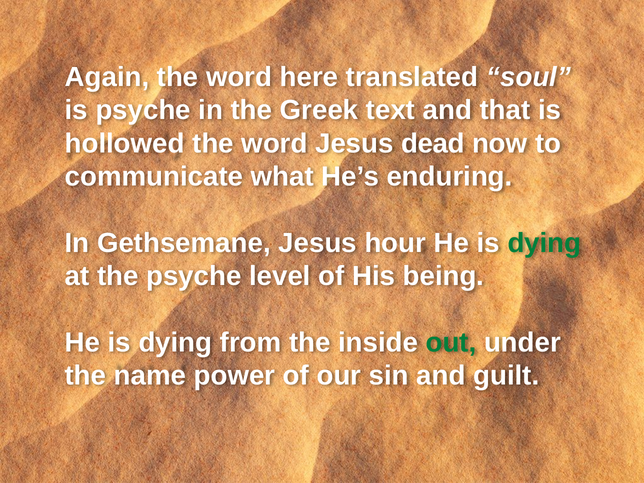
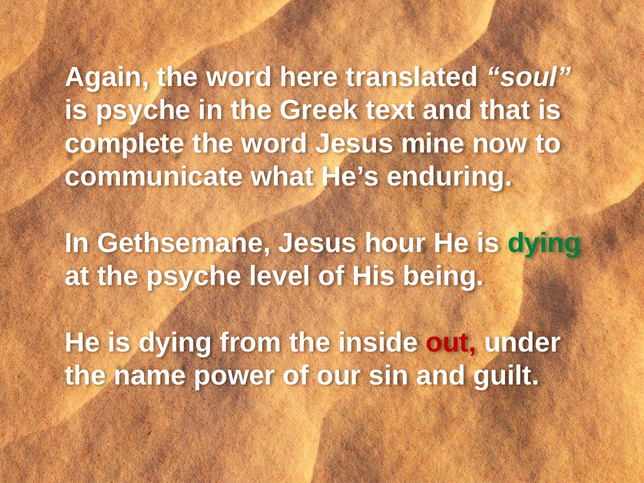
hollowed: hollowed -> complete
dead: dead -> mine
out colour: green -> red
